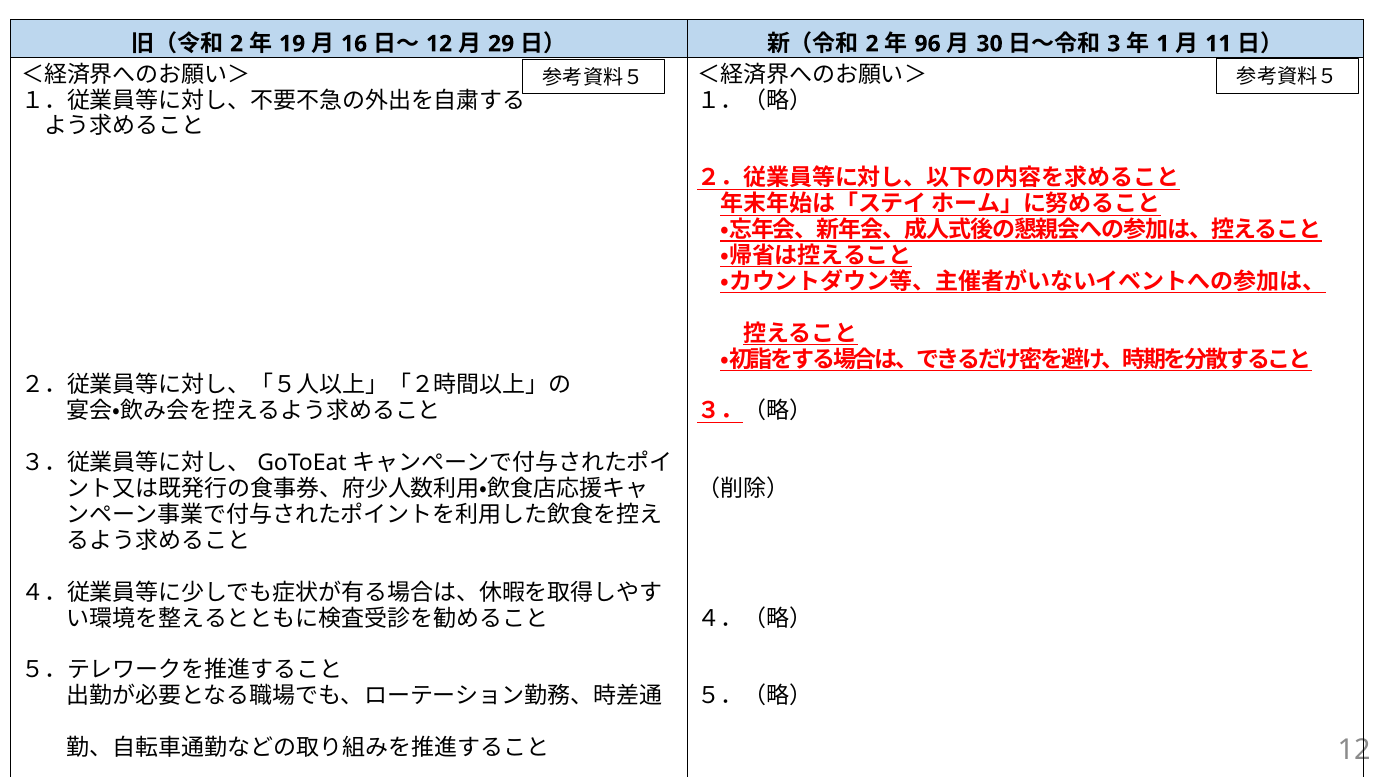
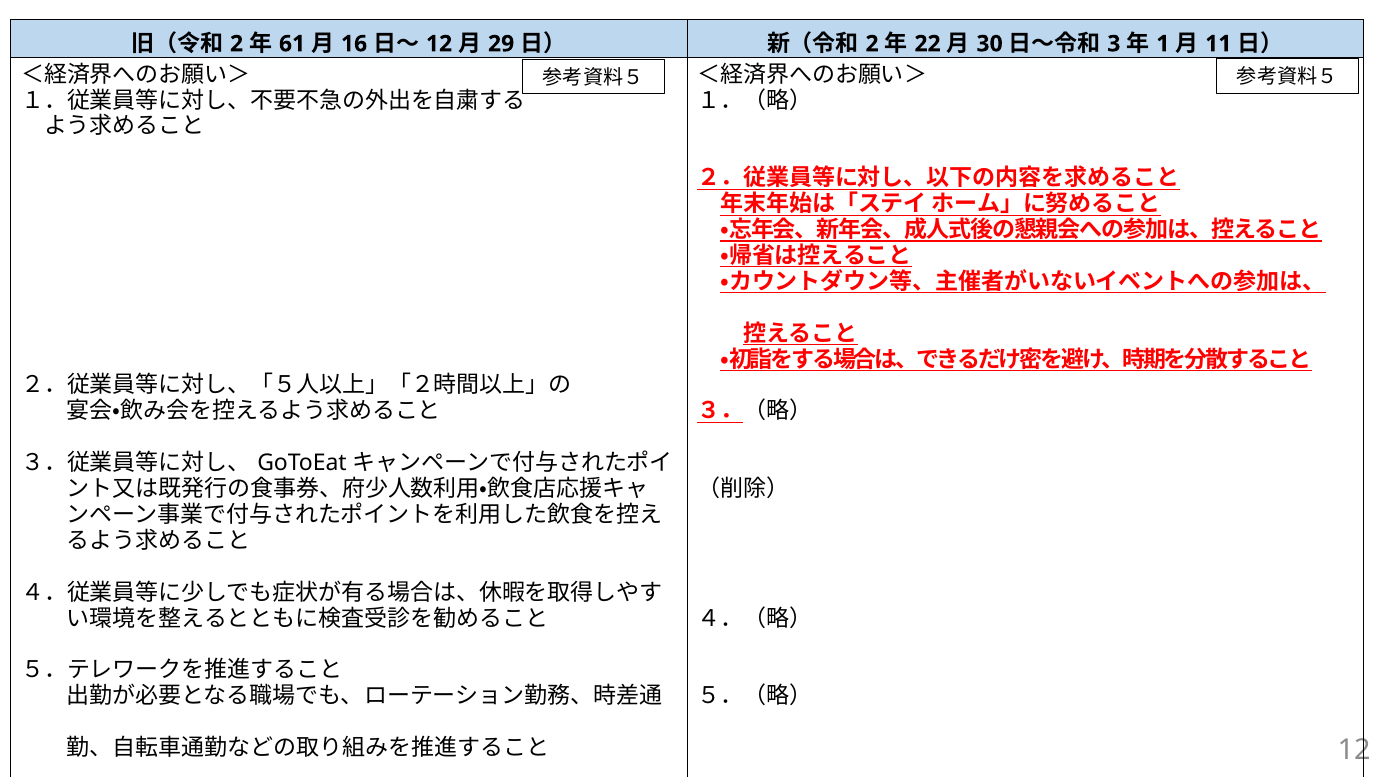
19: 19 -> 61
96: 96 -> 22
